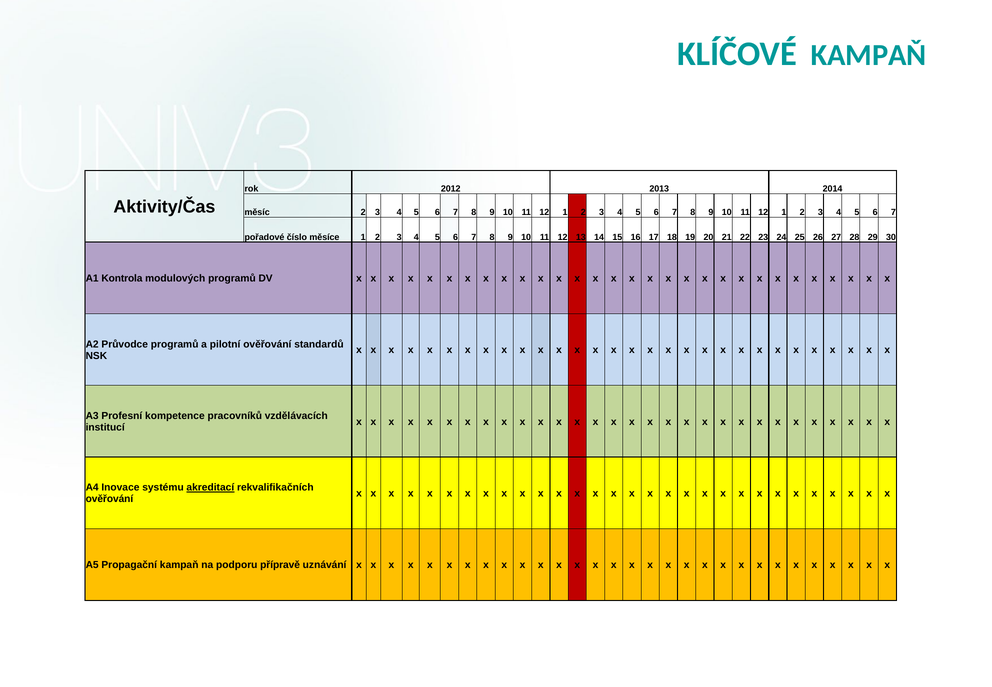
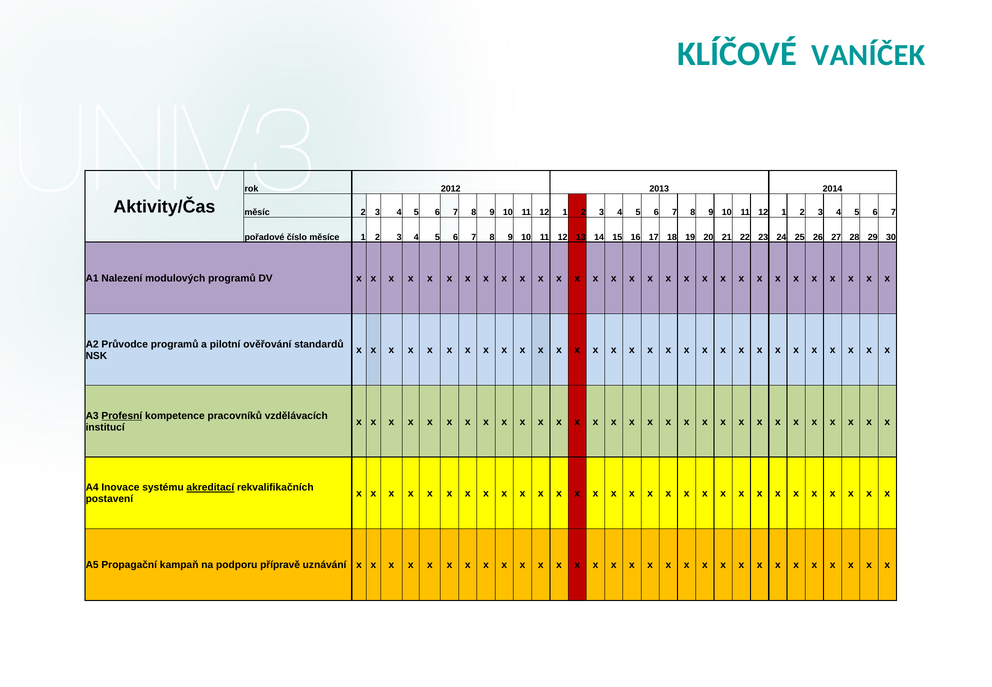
KLÍČOVÉ KAMPAŇ: KAMPAŇ -> VANÍČEK
Kontrola: Kontrola -> Nalezení
Profesní underline: none -> present
ověřování at (109, 499): ověřování -> postavení
